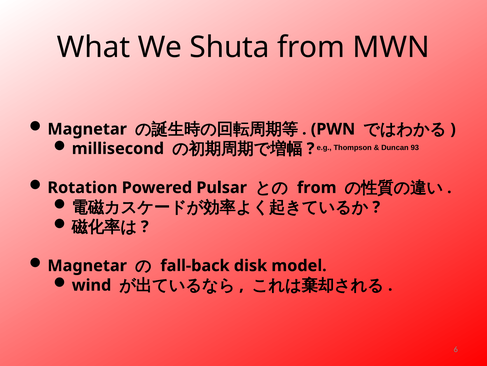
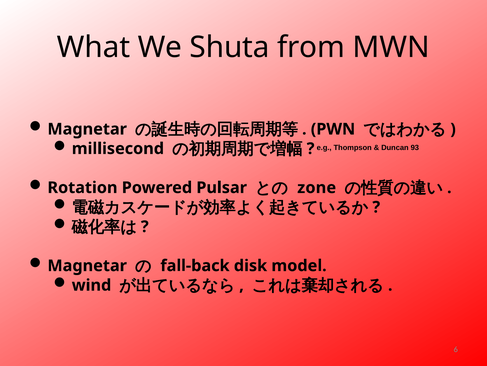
from at (317, 187): from -> zone
